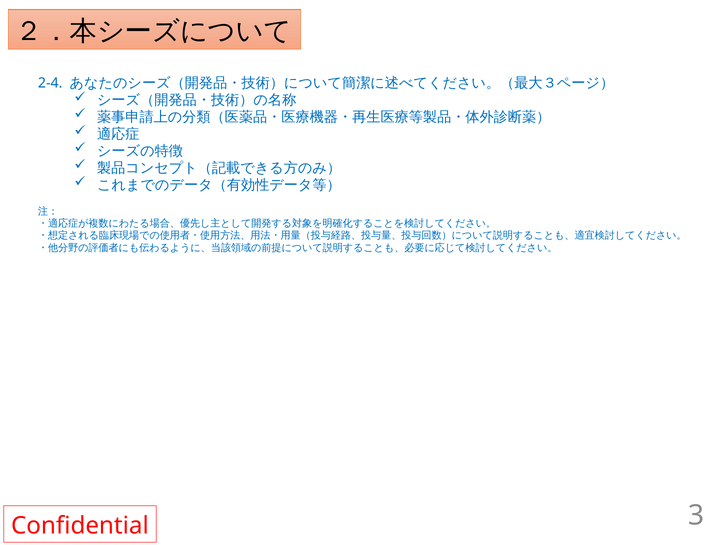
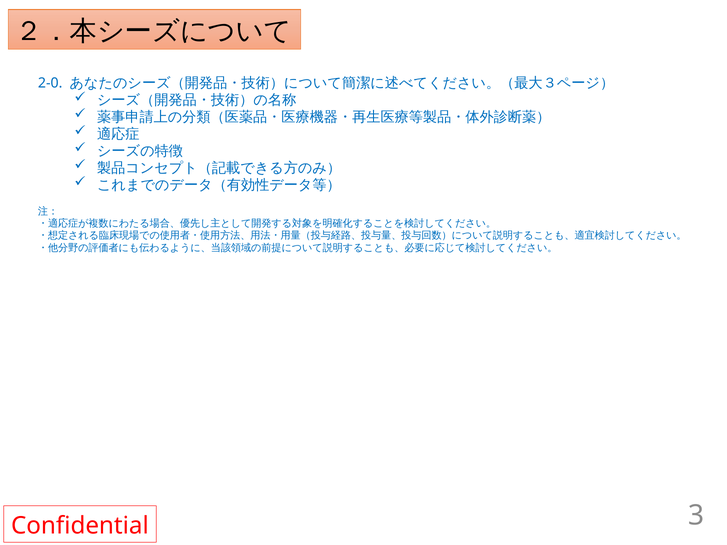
2-4: 2-4 -> 2-0
